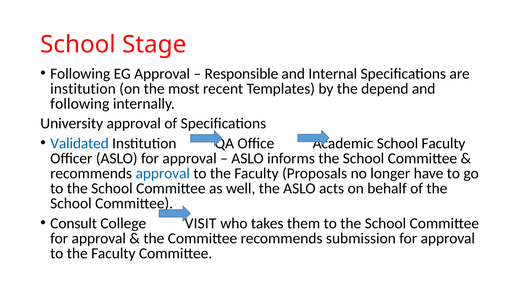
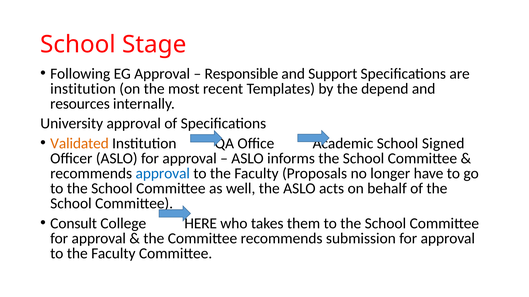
Internal: Internal -> Support
following at (80, 104): following -> resources
Validated colour: blue -> orange
School Faculty: Faculty -> Signed
VISIT: VISIT -> HERE
